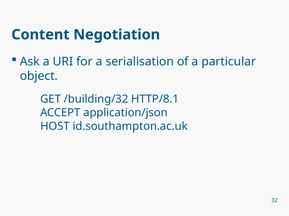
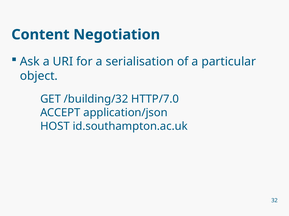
HTTP/8.1: HTTP/8.1 -> HTTP/7.0
